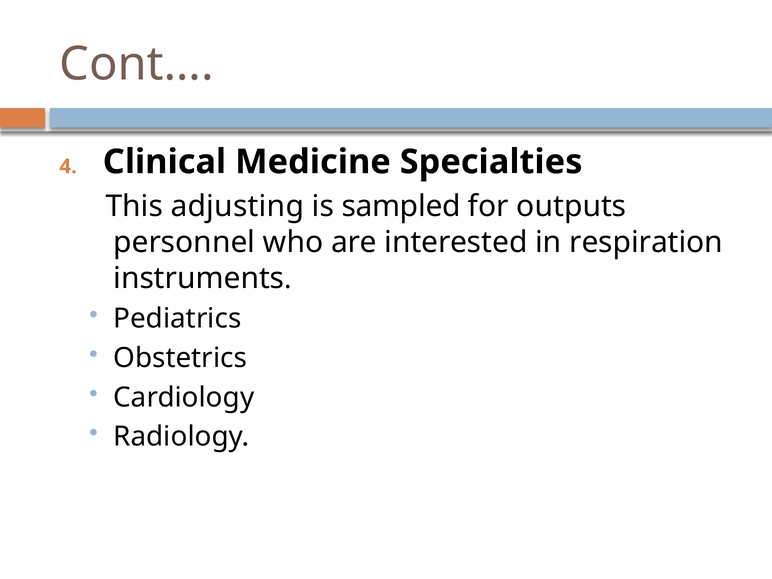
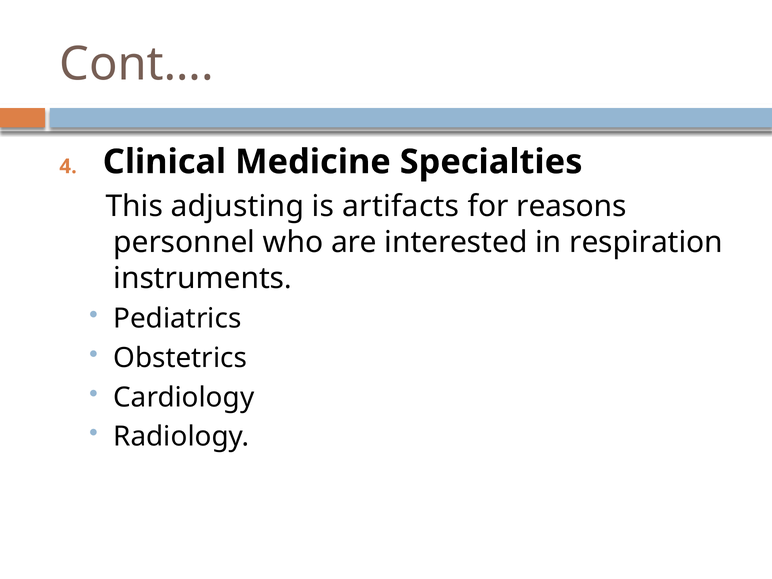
sampled: sampled -> artifacts
outputs: outputs -> reasons
